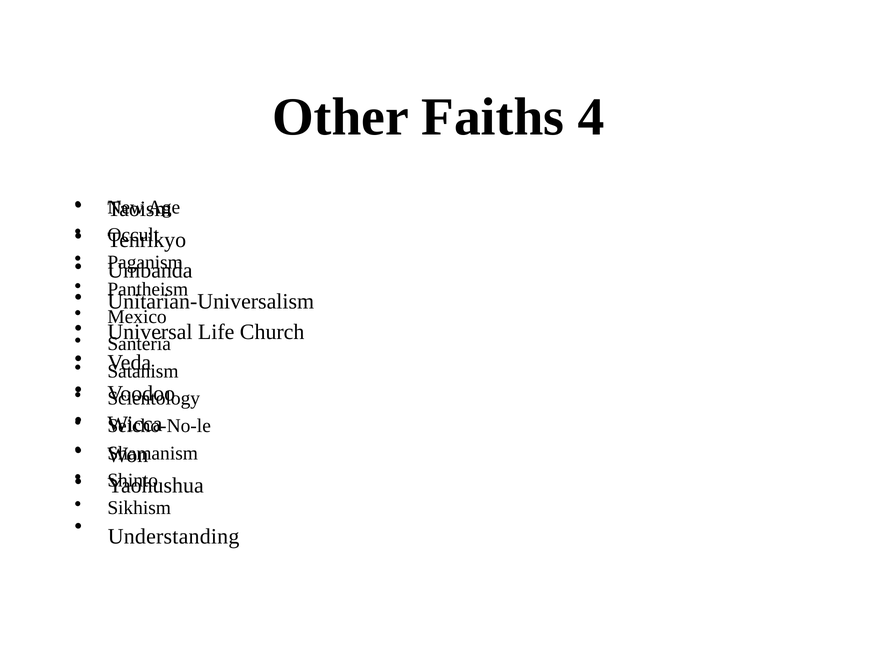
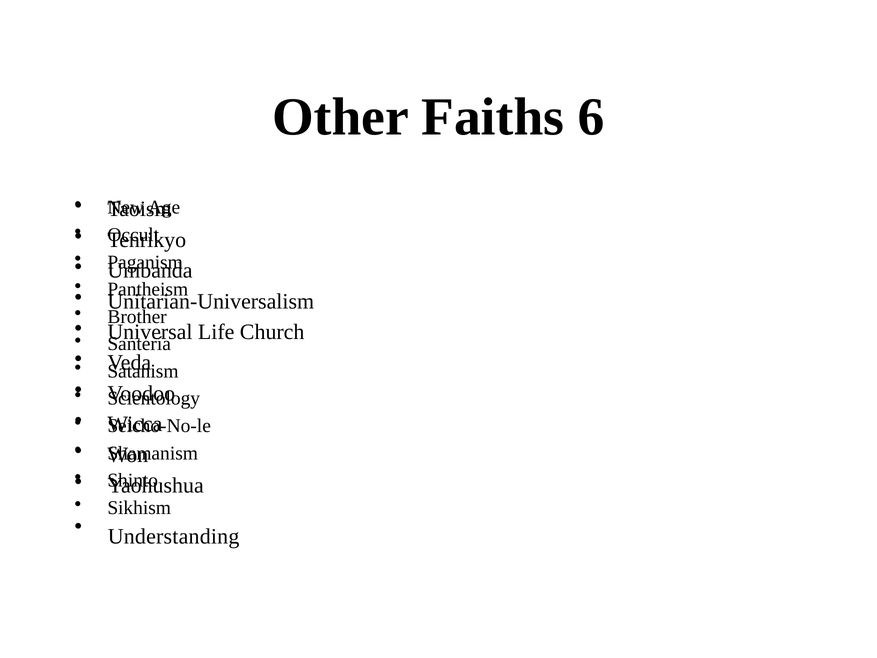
4: 4 -> 6
Mexico: Mexico -> Brother
